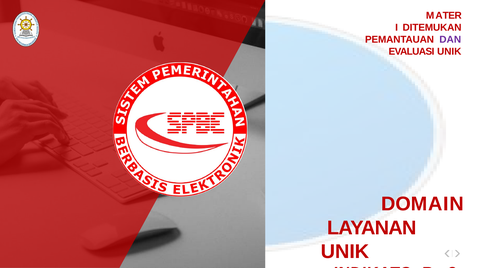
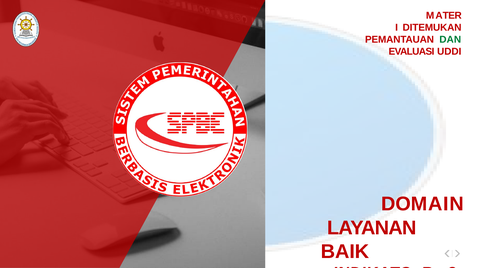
DAN colour: purple -> green
EVALUASI UNIK: UNIK -> UDDI
UNIK at (345, 252): UNIK -> BAIK
